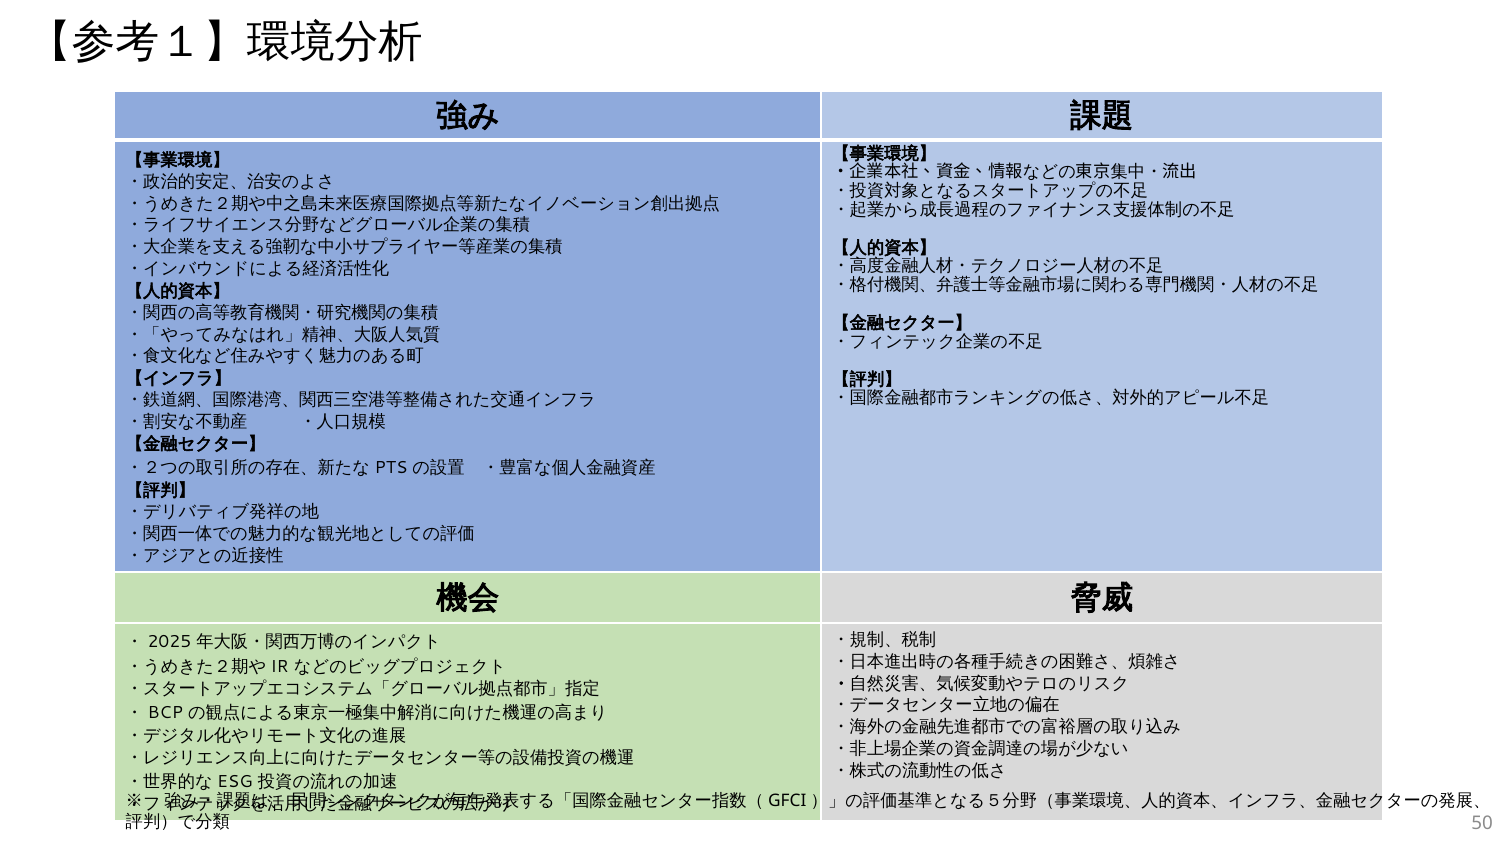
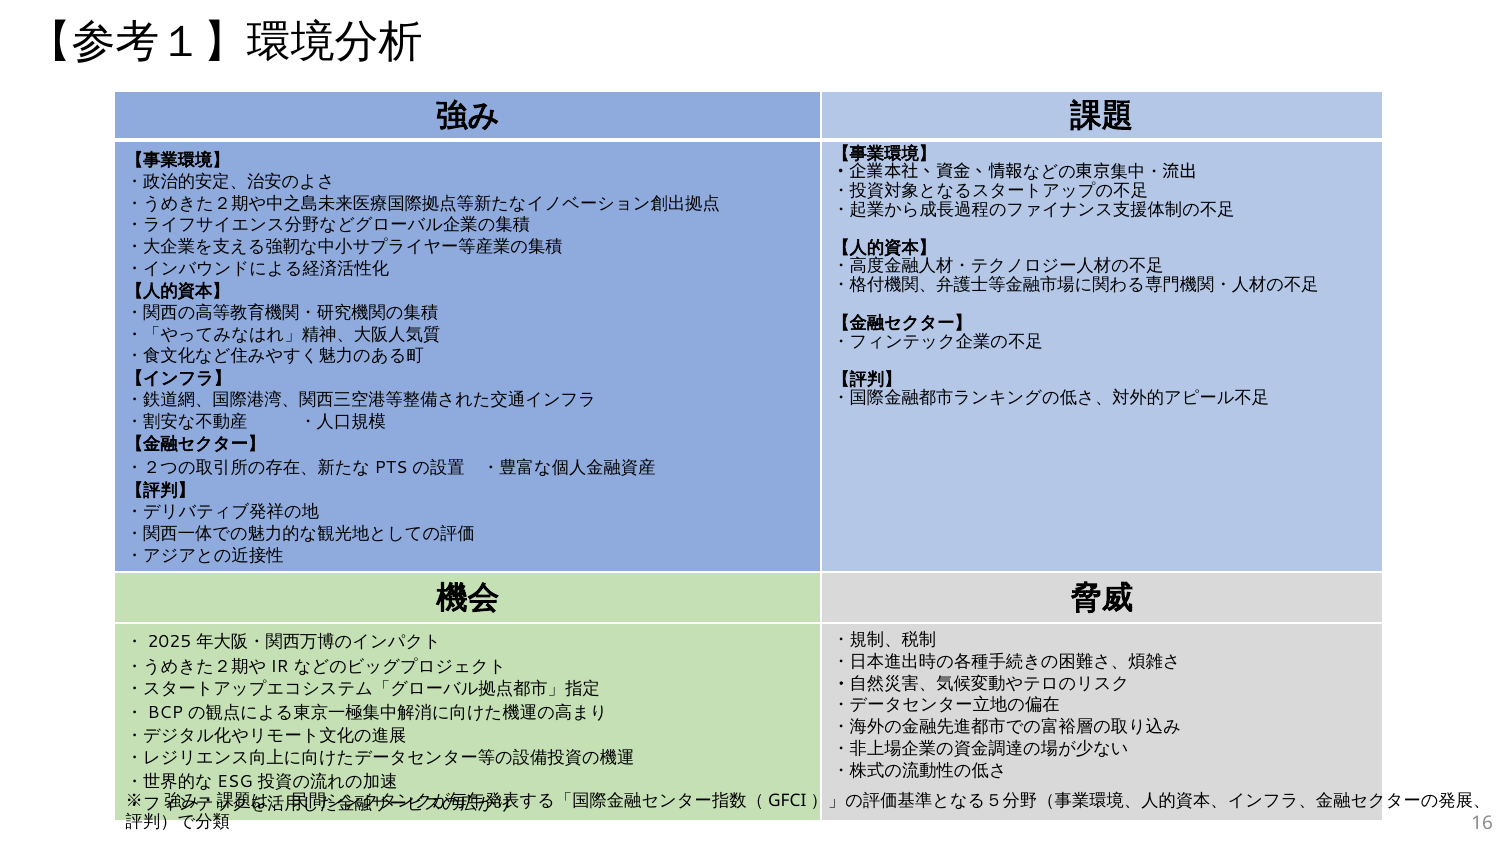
50: 50 -> 16
